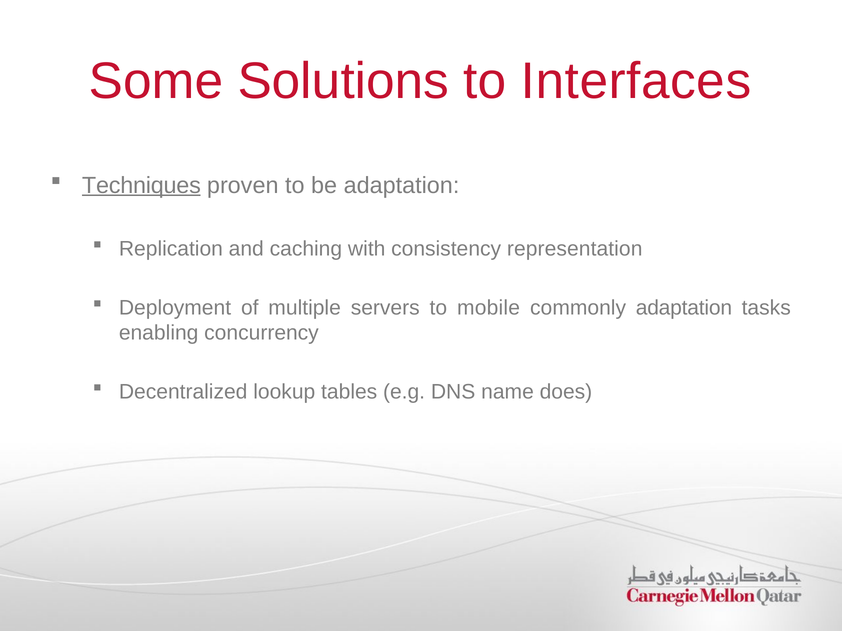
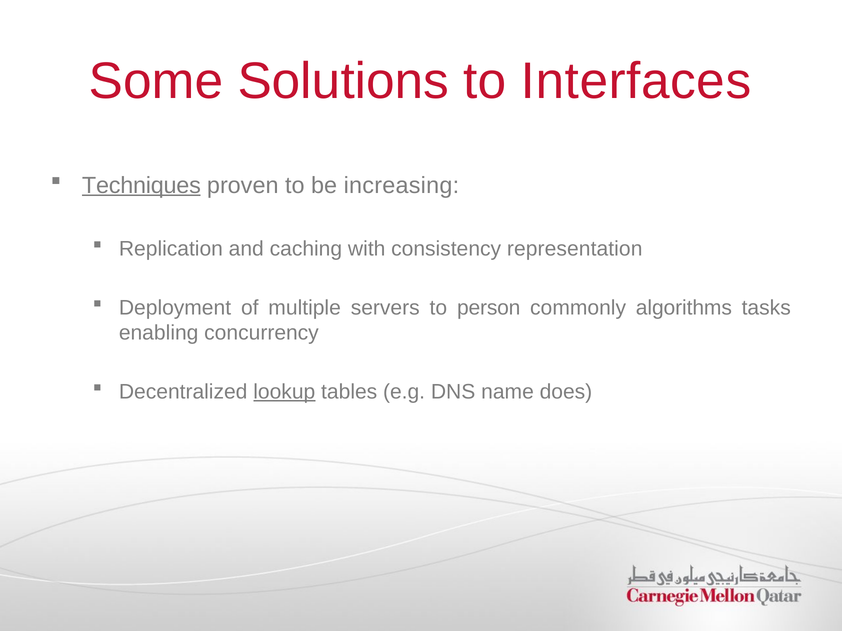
be adaptation: adaptation -> increasing
mobile: mobile -> person
commonly adaptation: adaptation -> algorithms
lookup underline: none -> present
